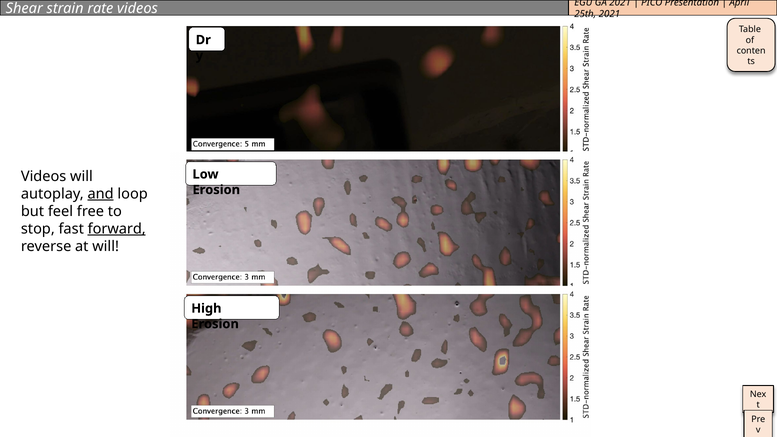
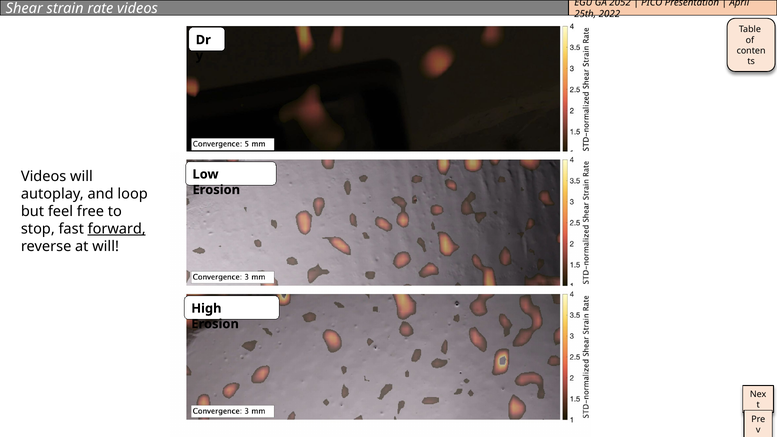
GA 2021: 2021 -> 2052
25th 2021: 2021 -> 2022
and underline: present -> none
